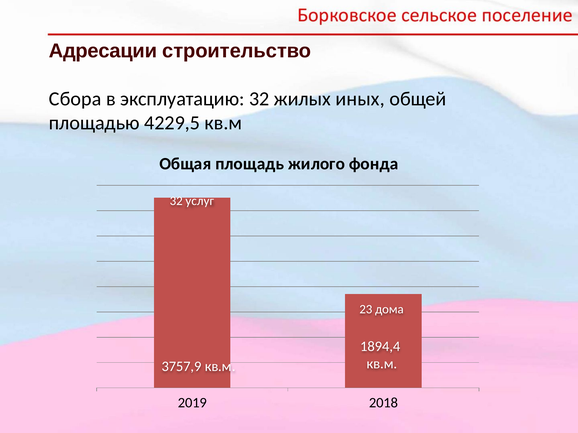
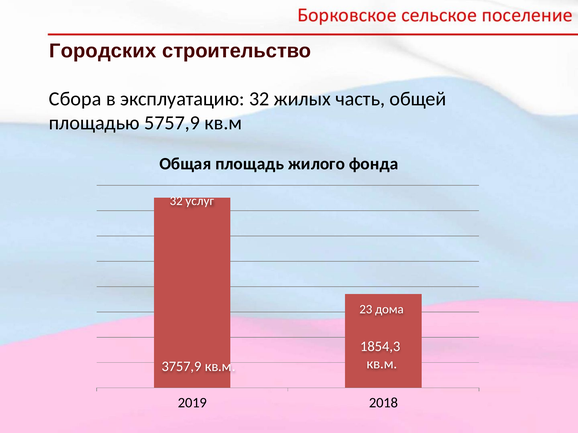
Адресации: Адресации -> Городских
иных: иных -> часть
4229,5: 4229,5 -> 5757,9
1894,4: 1894,4 -> 1854,3
